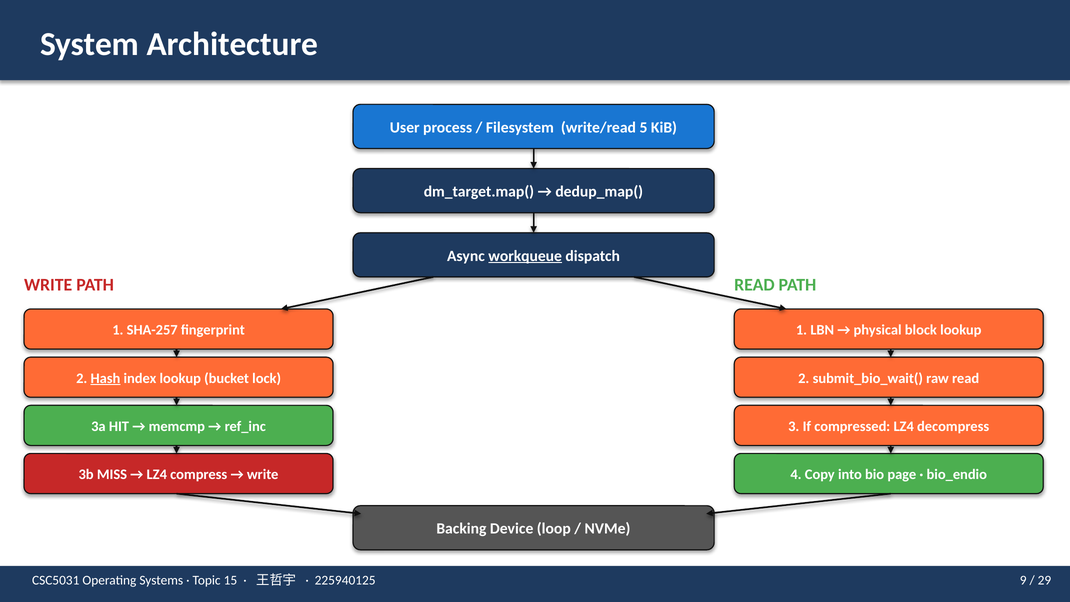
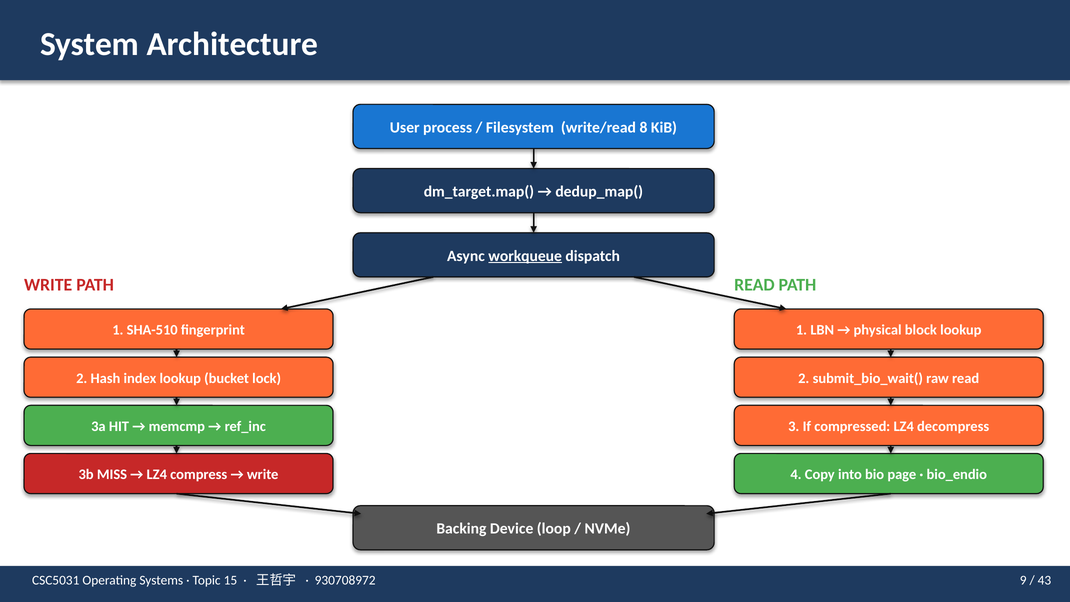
5: 5 -> 8
SHA-257: SHA-257 -> SHA-510
Hash underline: present -> none
225940125: 225940125 -> 930708972
29: 29 -> 43
